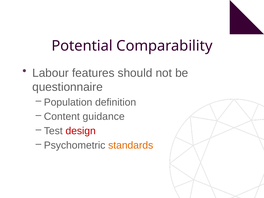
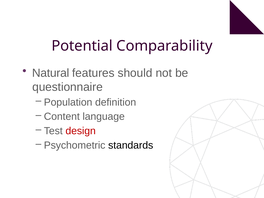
Labour: Labour -> Natural
guidance: guidance -> language
standards colour: orange -> black
